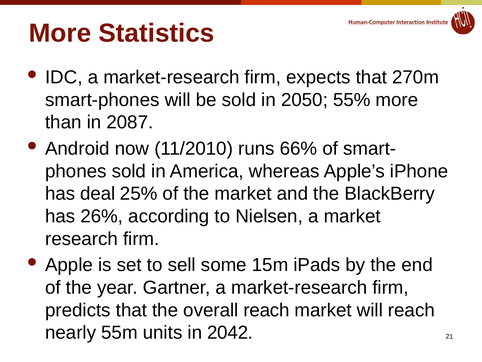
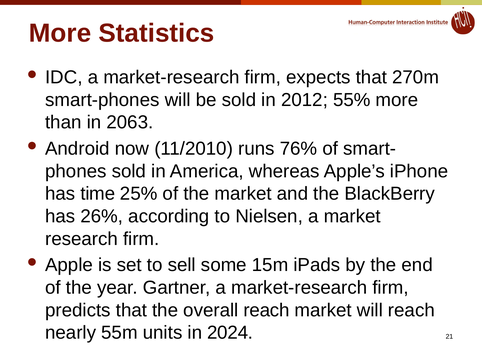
2050: 2050 -> 2012
2087: 2087 -> 2063
66%: 66% -> 76%
deal: deal -> time
2042: 2042 -> 2024
